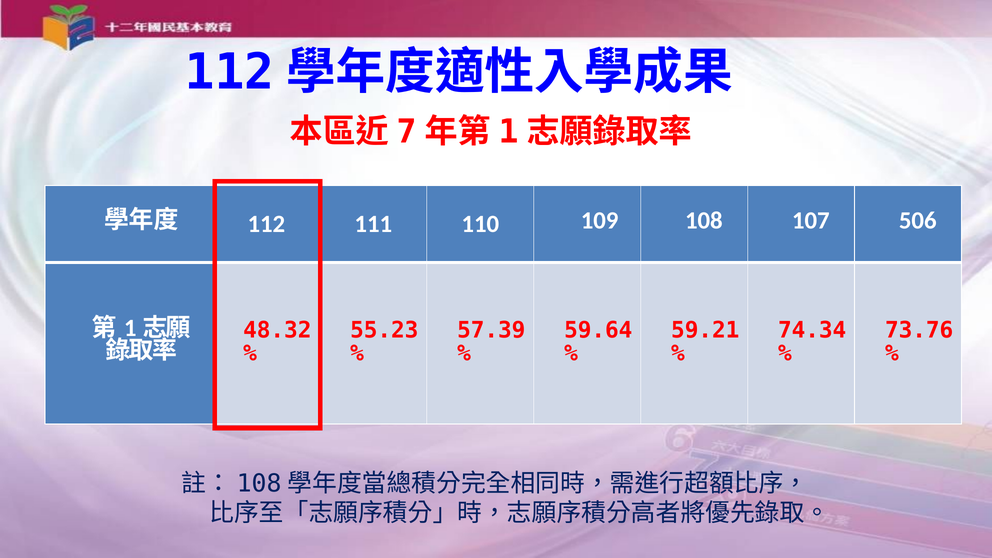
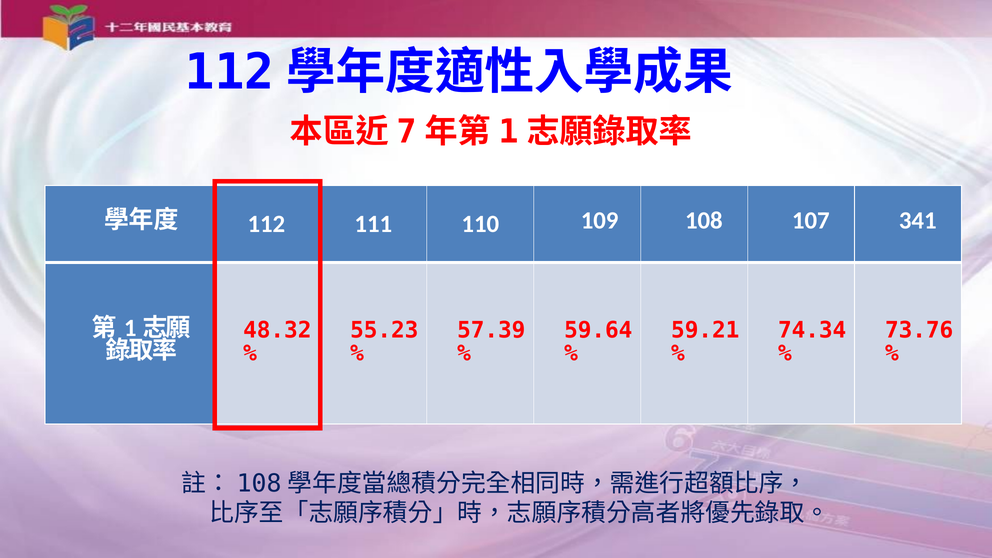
506: 506 -> 341
